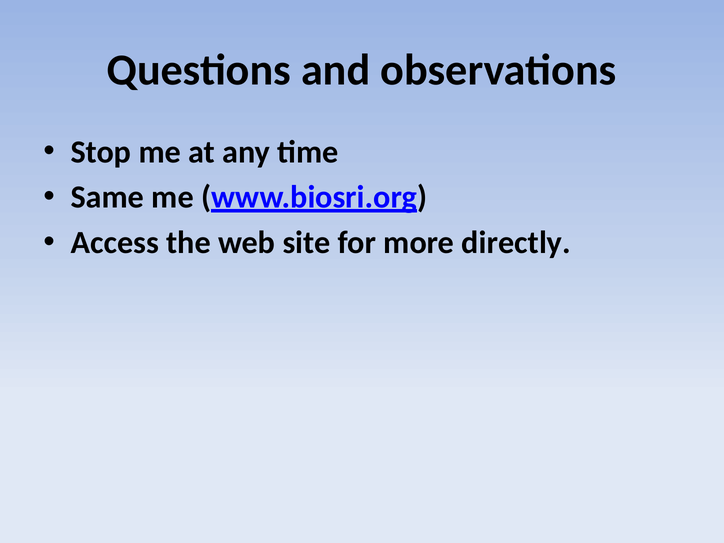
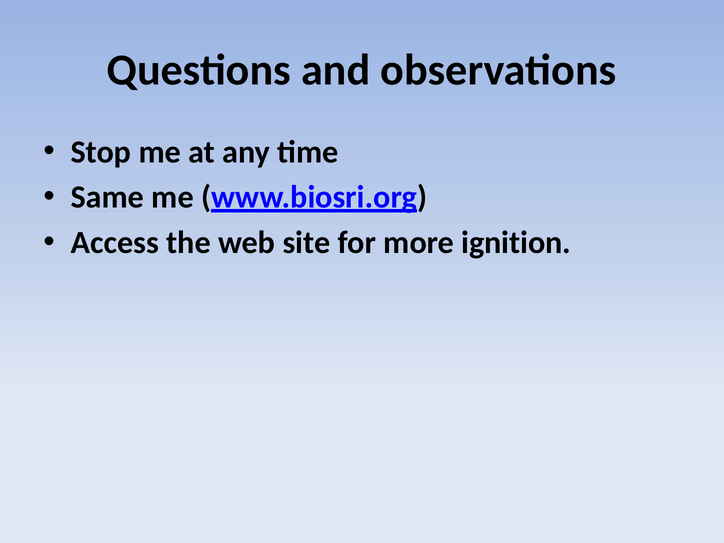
directly: directly -> ignition
